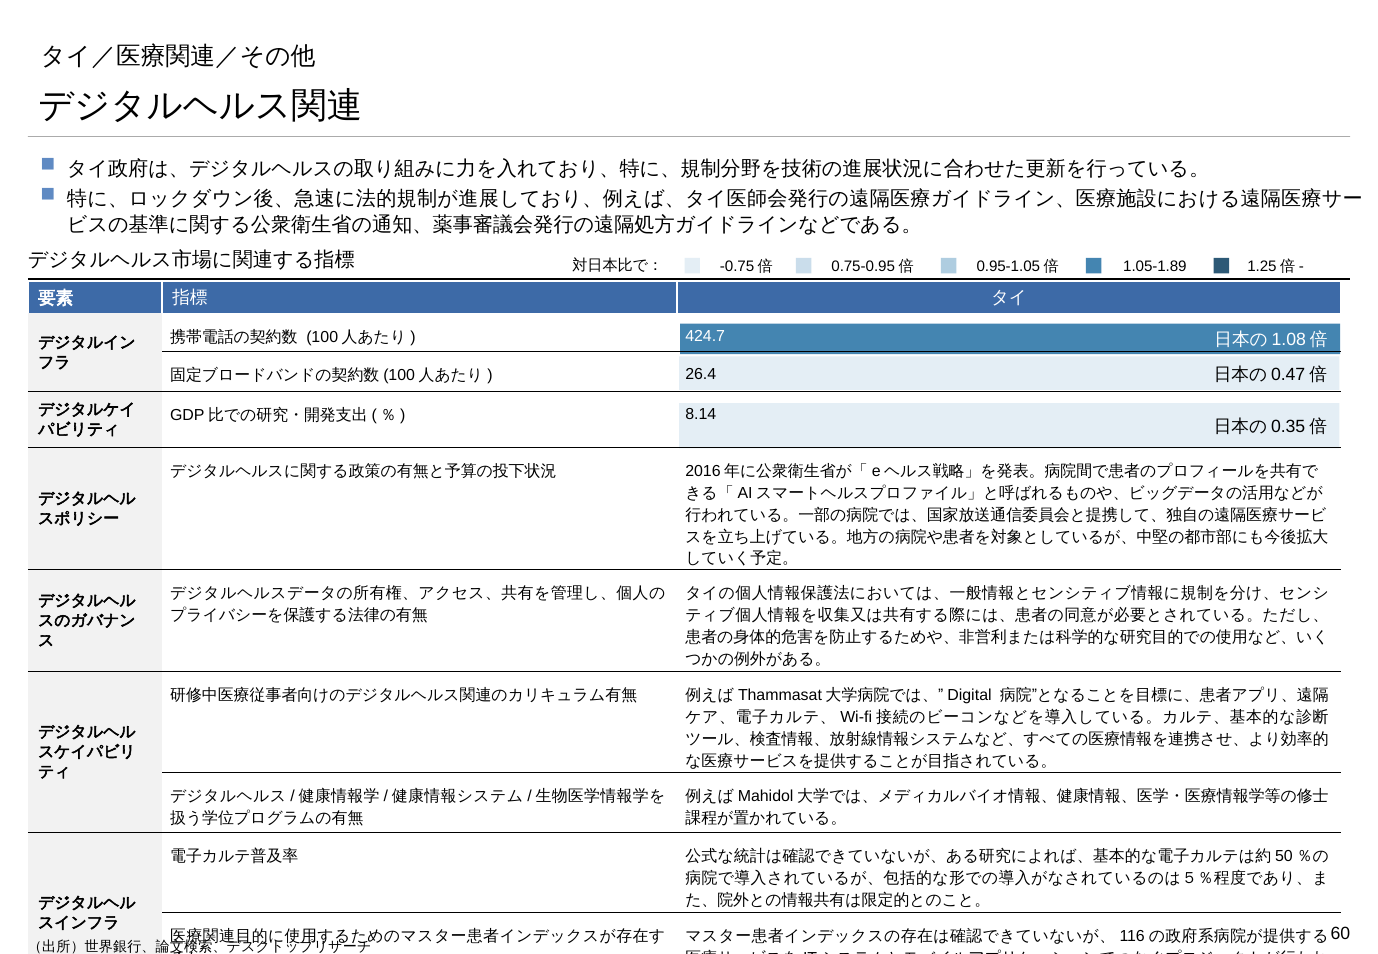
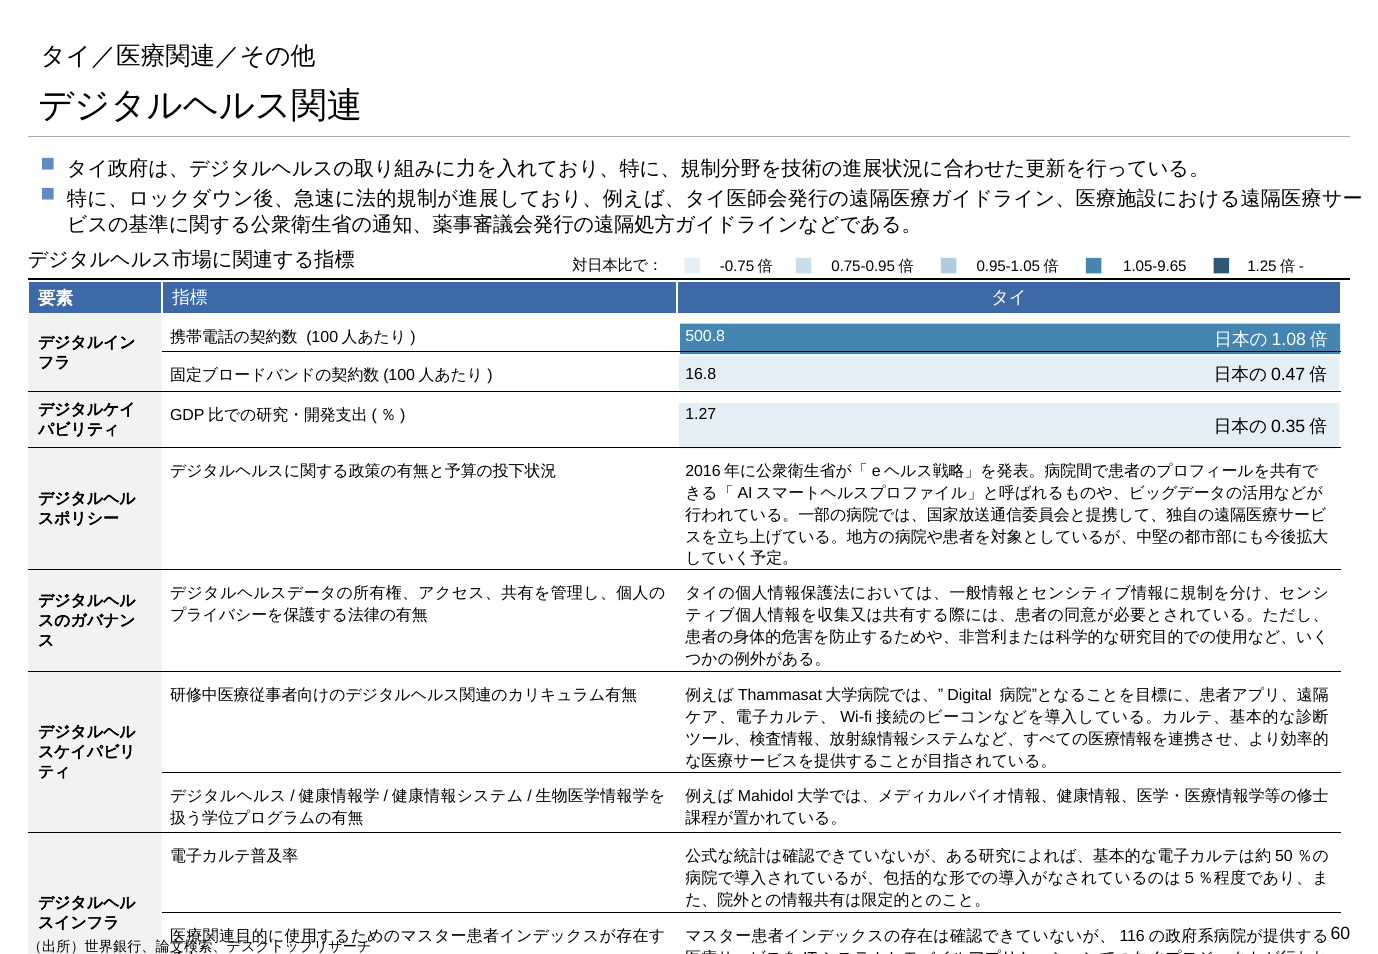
1.05-1.89: 1.05-1.89 -> 1.05-9.65
424.7: 424.7 -> 500.8
26.4: 26.4 -> 16.8
8.14: 8.14 -> 1.27
